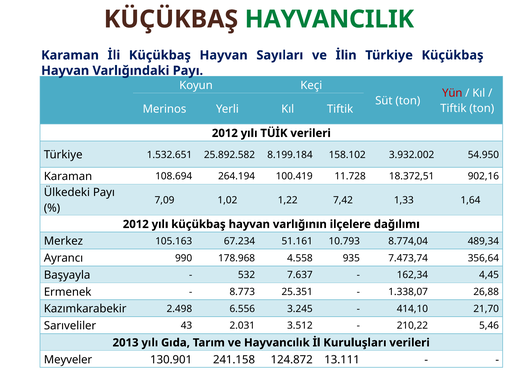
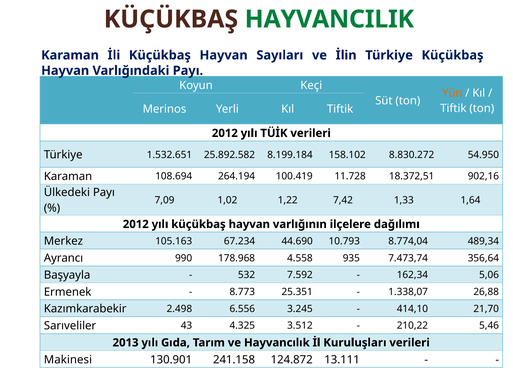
Yün colour: red -> orange
3.932.002: 3.932.002 -> 8.830.272
51.161: 51.161 -> 44.690
7.637: 7.637 -> 7.592
4,45: 4,45 -> 5,06
2.031: 2.031 -> 4.325
Meyveler: Meyveler -> Makinesi
